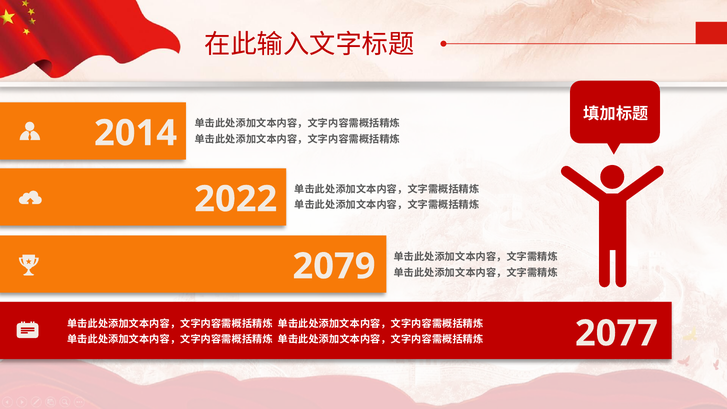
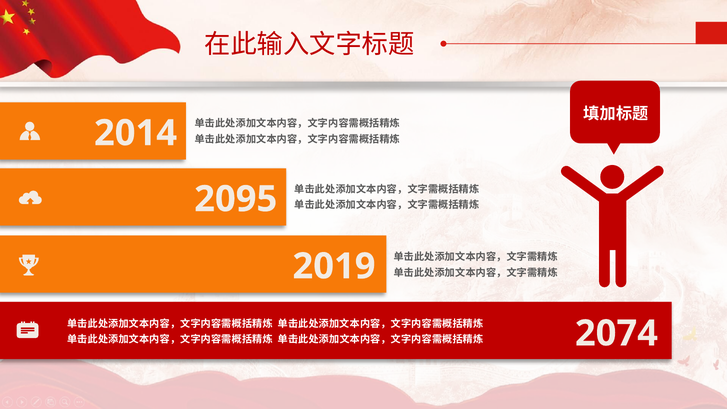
2022: 2022 -> 2095
2079: 2079 -> 2019
2077: 2077 -> 2074
